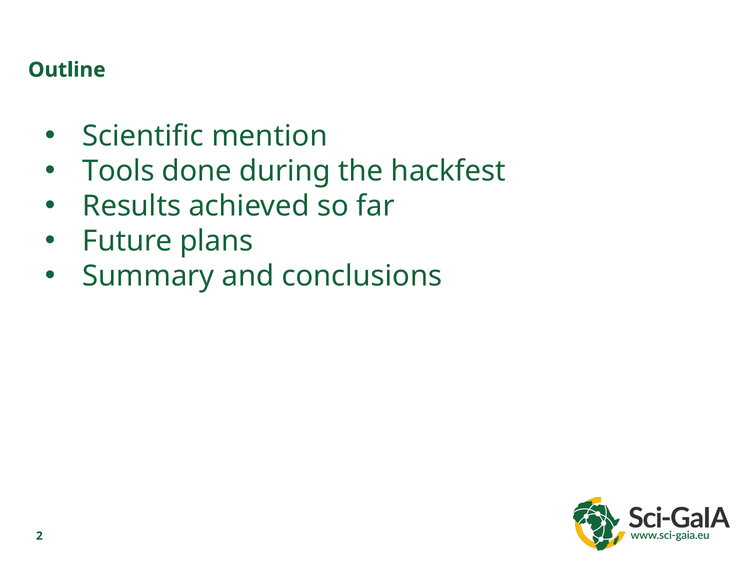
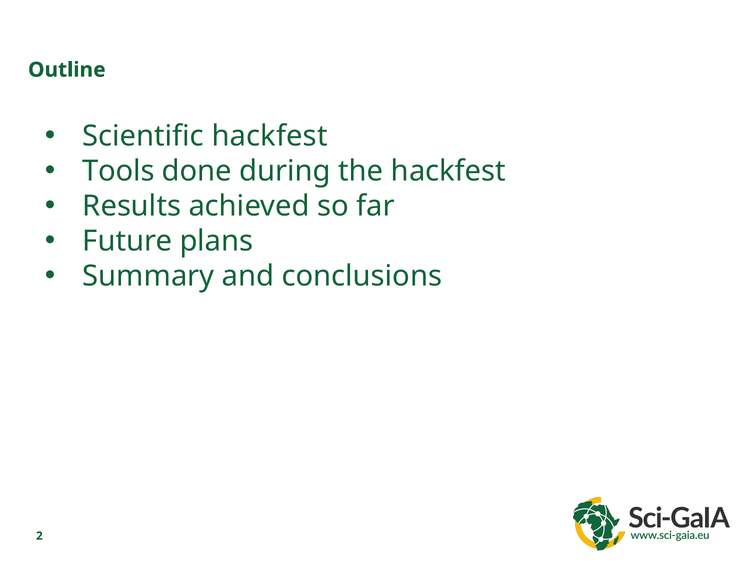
Scientific mention: mention -> hackfest
